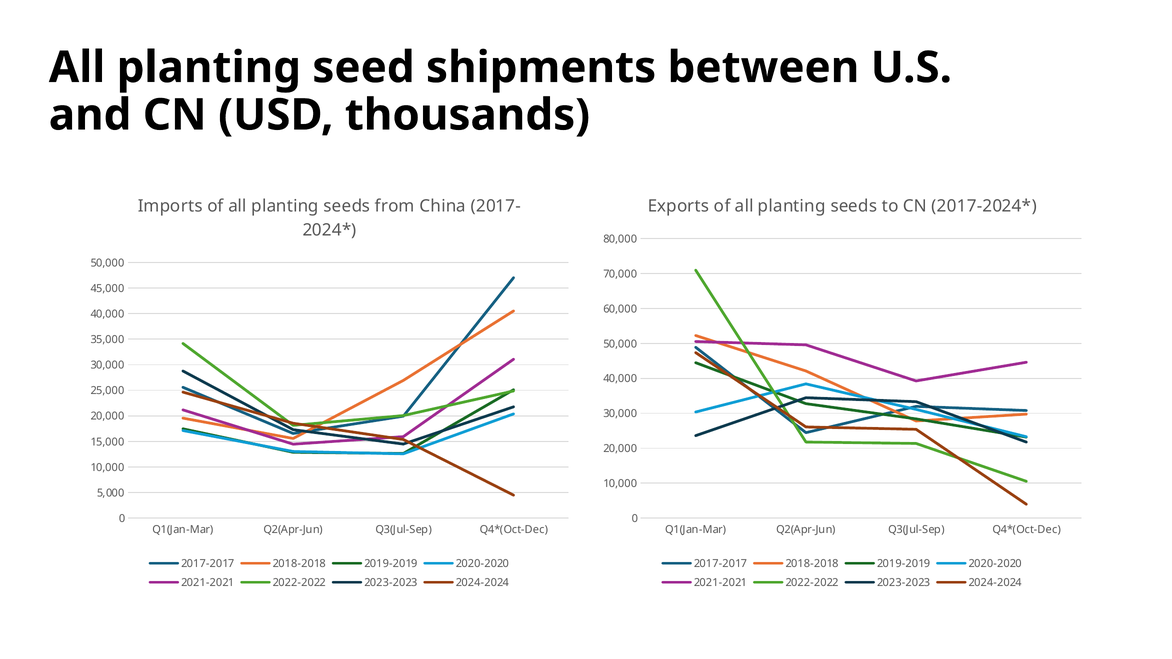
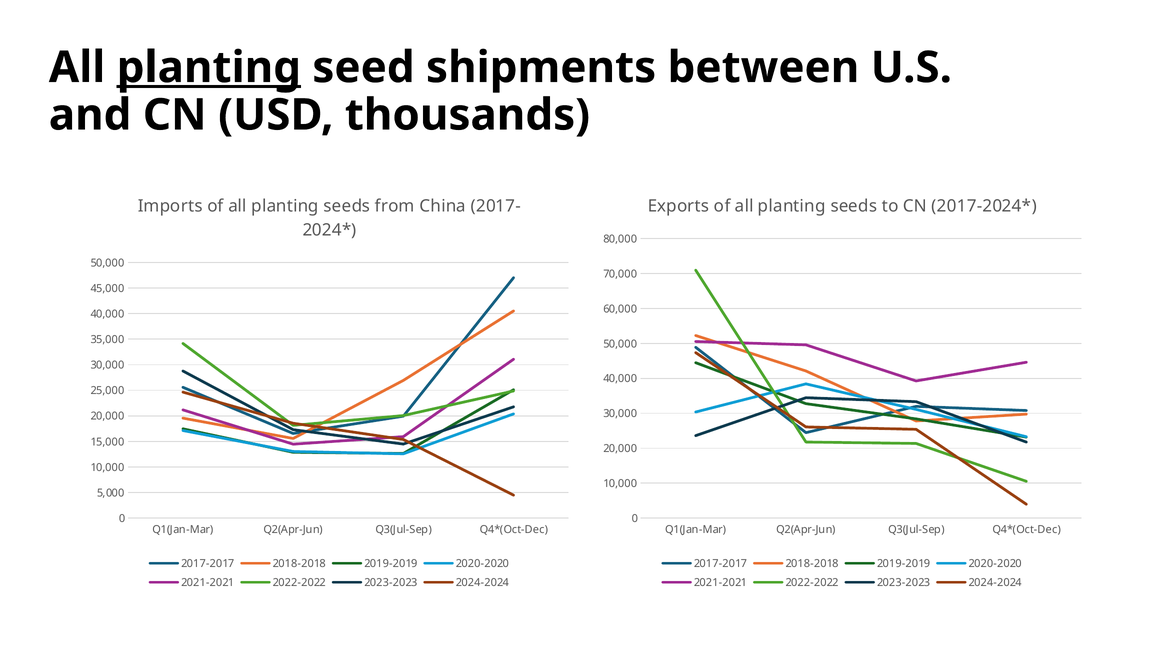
planting at (209, 68) underline: none -> present
